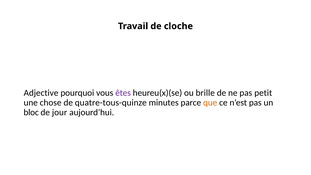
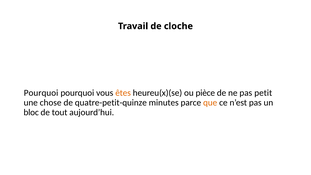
Adjective at (41, 93): Adjective -> Pourquoi
êtes colour: purple -> orange
brille: brille -> pièce
quatre-tous-quinze: quatre-tous-quinze -> quatre-petit-quinze
jour: jour -> tout
